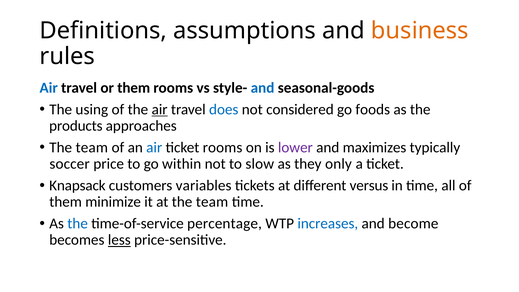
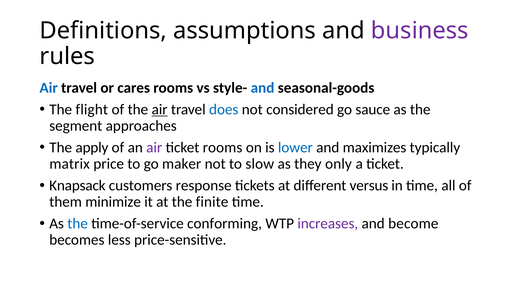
business colour: orange -> purple
or them: them -> cares
using: using -> flight
foods: foods -> sauce
products: products -> segment
team at (92, 147): team -> apply
air at (154, 147) colour: blue -> purple
lower colour: purple -> blue
soccer: soccer -> matrix
within: within -> maker
variables: variables -> response
at the team: team -> finite
percentage: percentage -> conforming
increases colour: blue -> purple
less underline: present -> none
